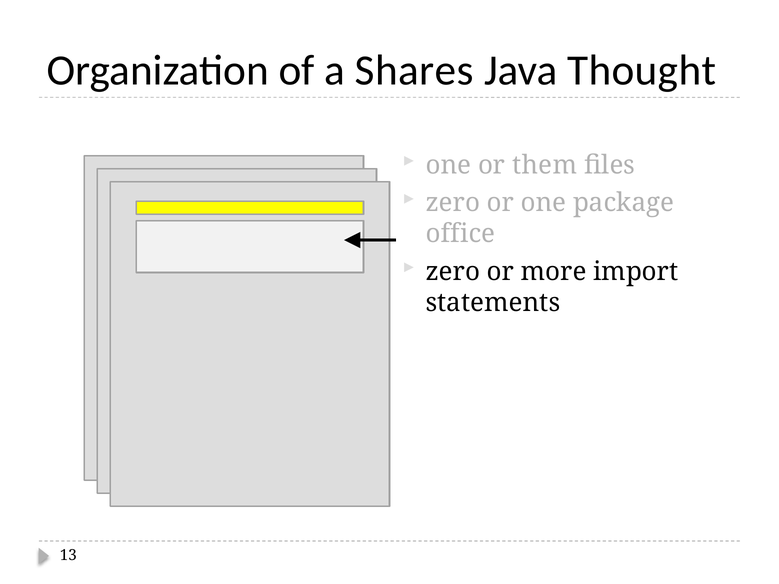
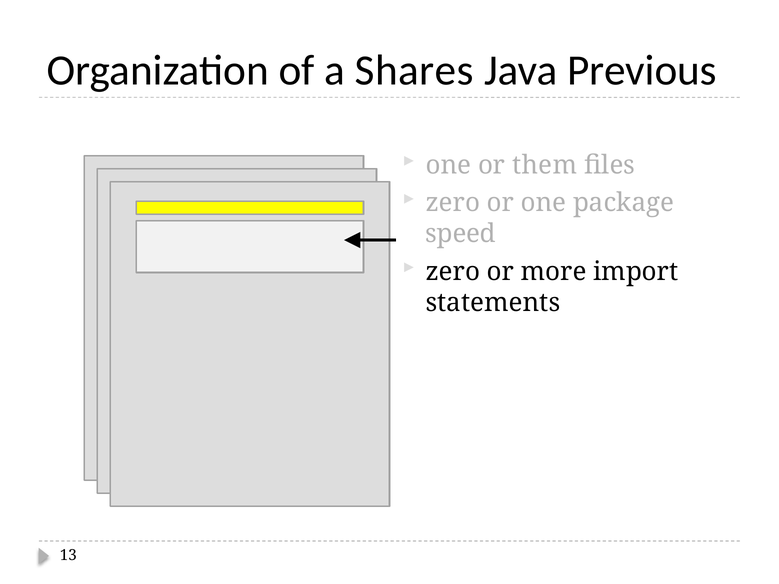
Thought: Thought -> Previous
office: office -> speed
